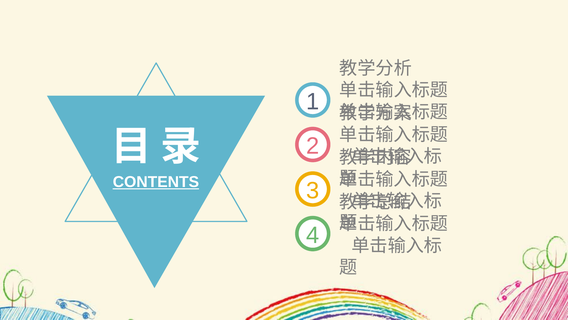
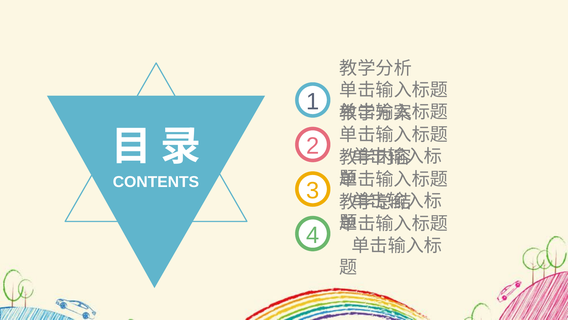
CONTENTS underline: present -> none
